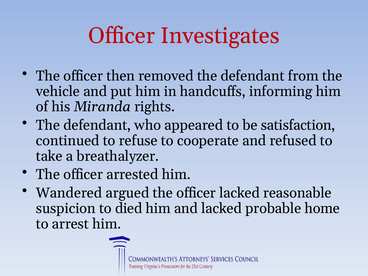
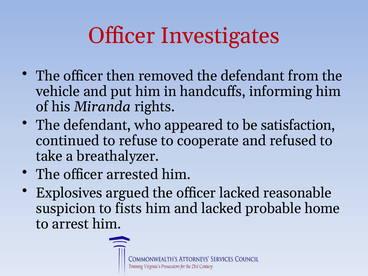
Wandered: Wandered -> Explosives
died: died -> fists
